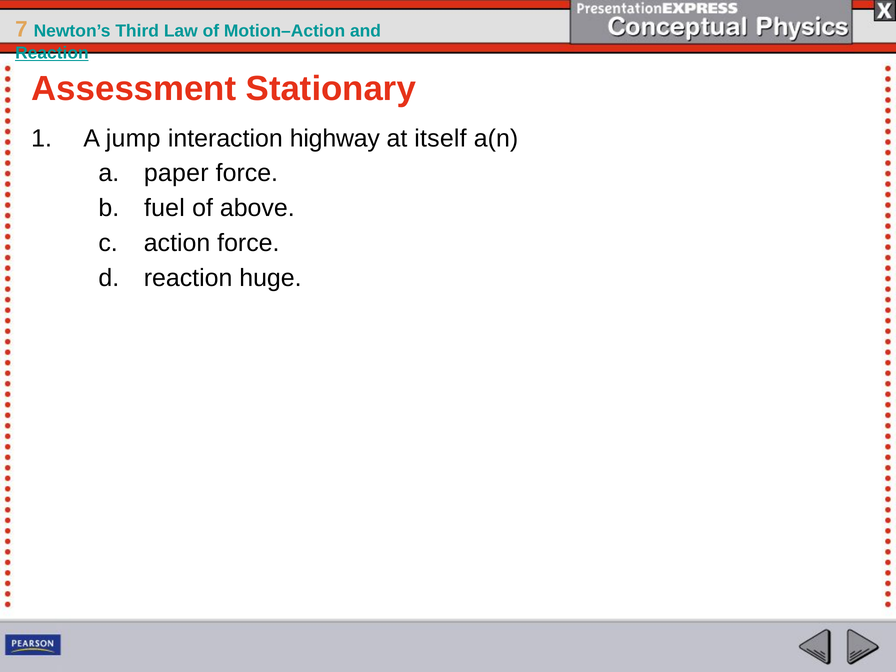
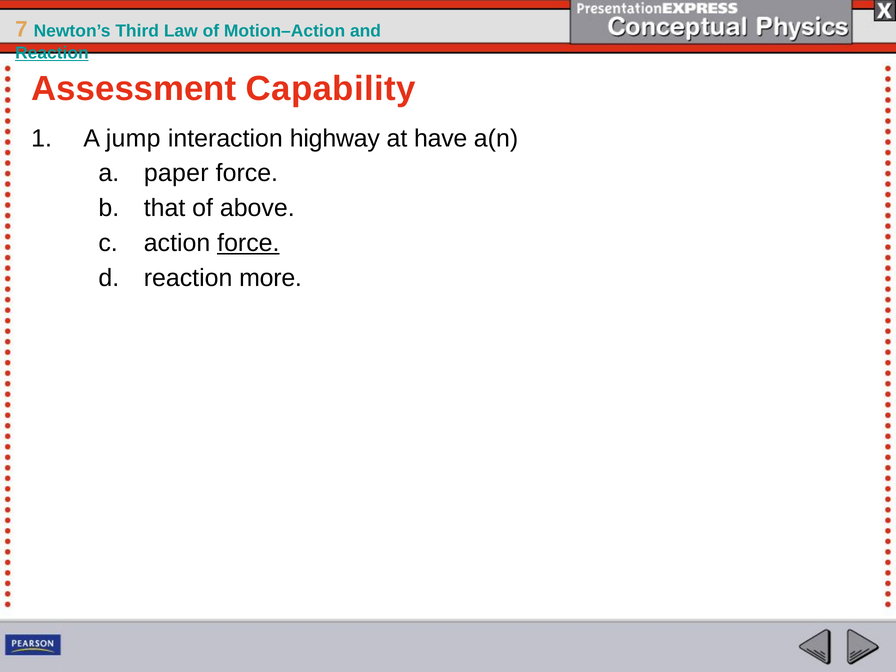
Stationary: Stationary -> Capability
itself: itself -> have
fuel: fuel -> that
force at (248, 243) underline: none -> present
huge: huge -> more
